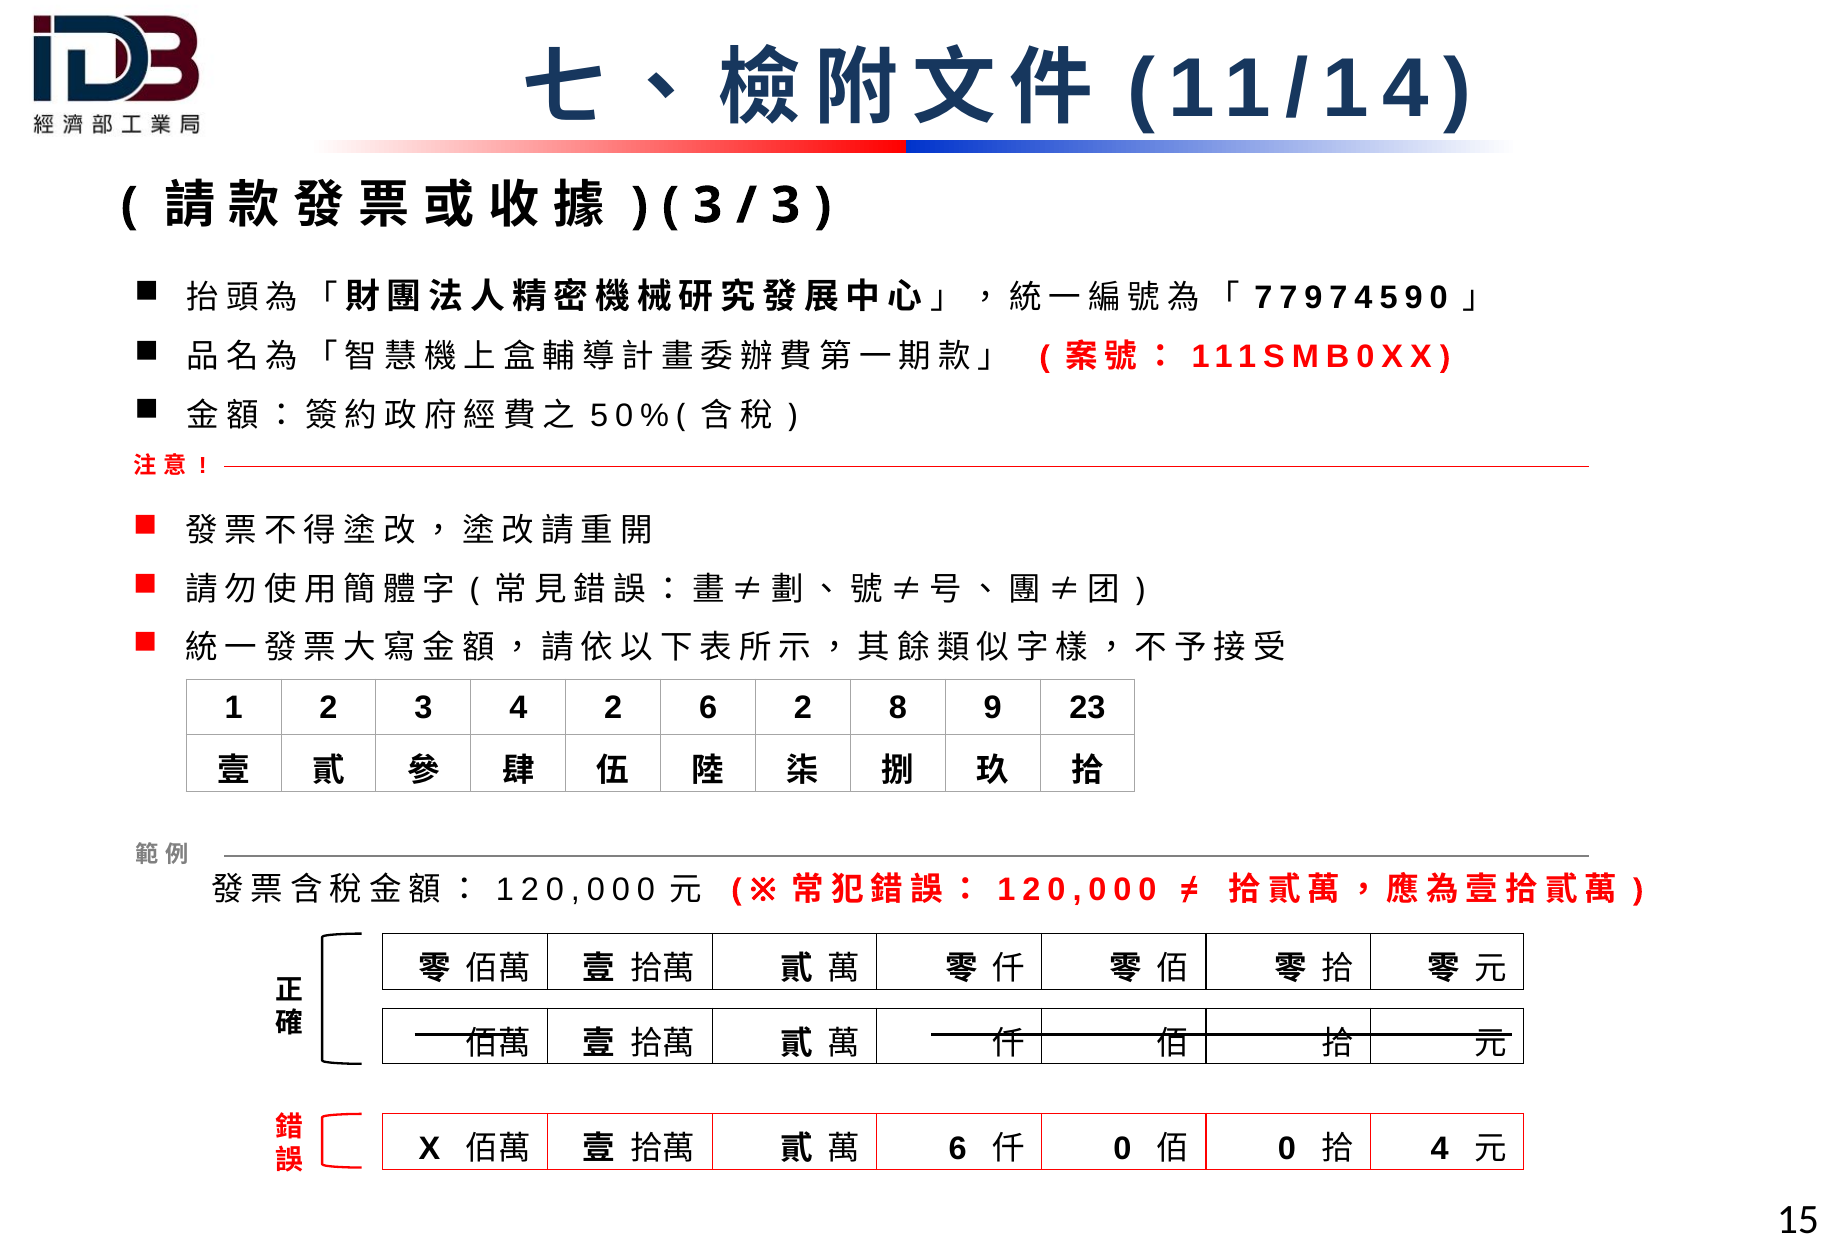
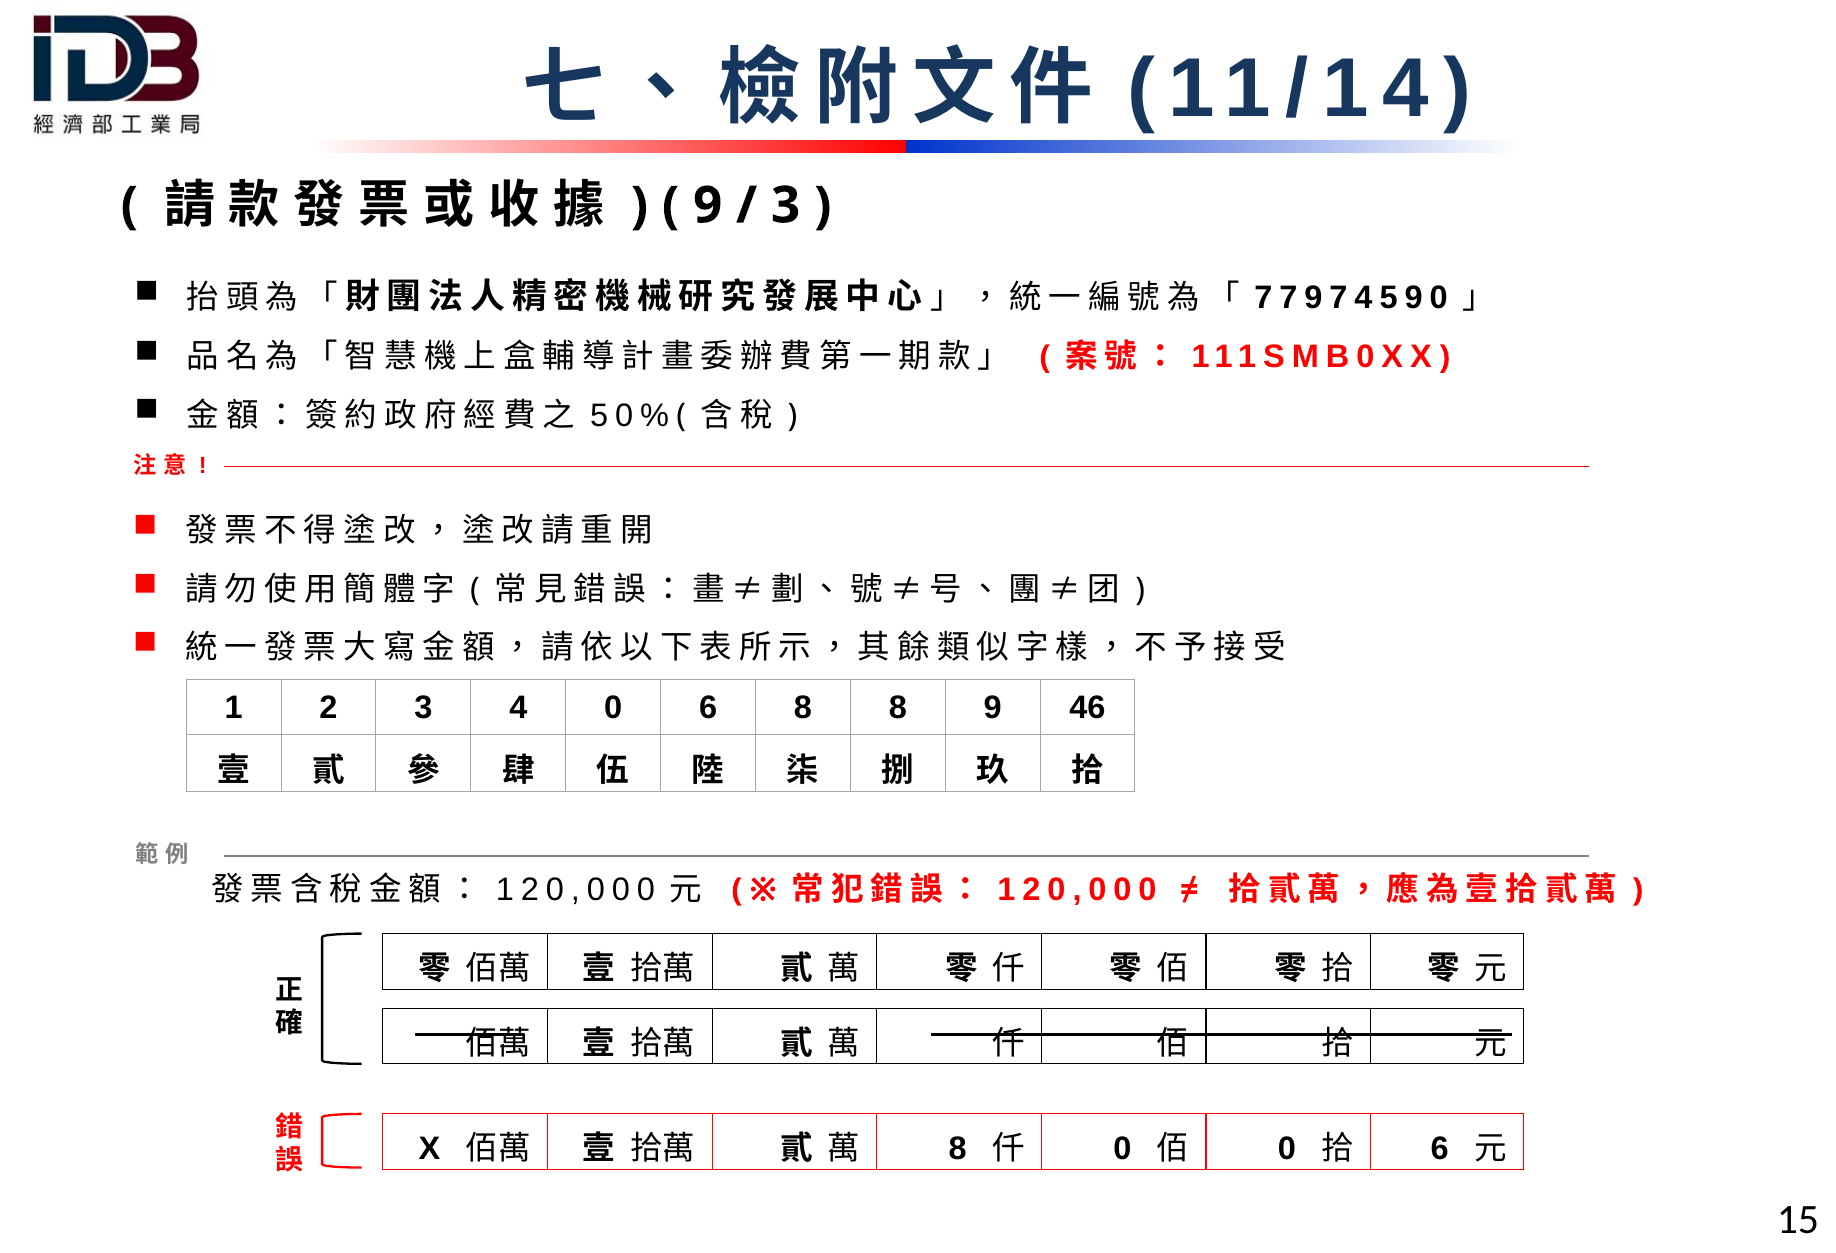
3 at (708, 206): 3 -> 9
4 2: 2 -> 0
6 2: 2 -> 8
23: 23 -> 46
6 at (958, 1149): 6 -> 8
4 at (1440, 1149): 4 -> 6
